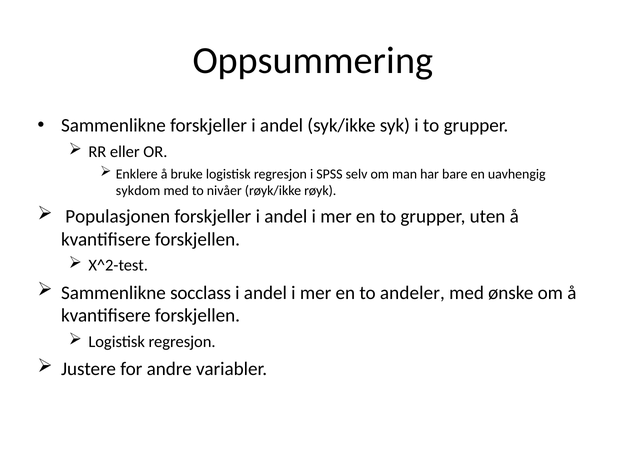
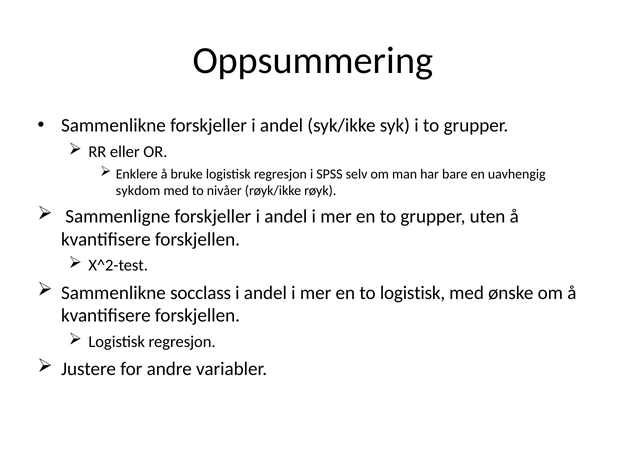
Populasjonen: Populasjonen -> Sammenligne
to andeler: andeler -> logistisk
